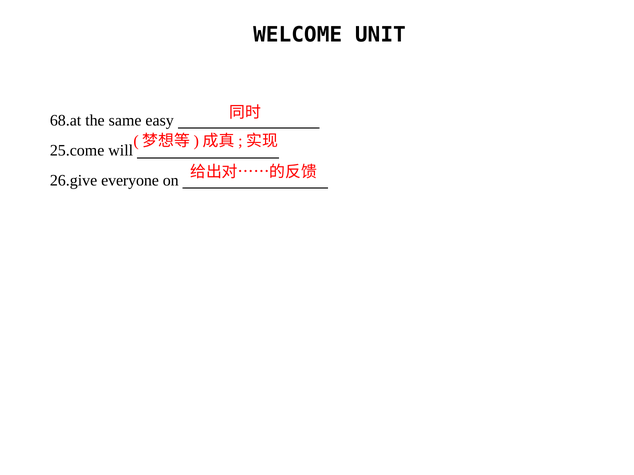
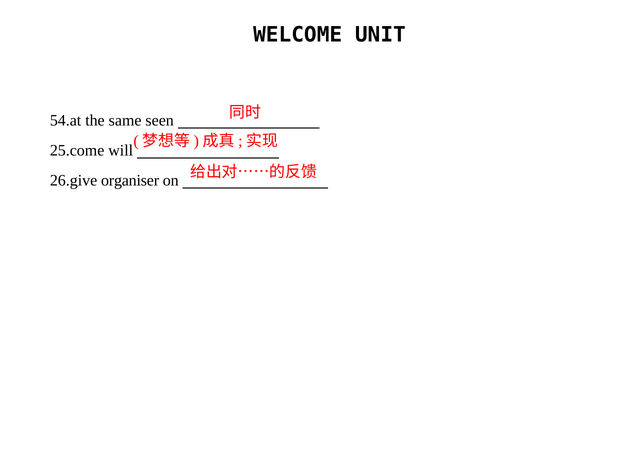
68.at: 68.at -> 54.at
easy: easy -> seen
everyone: everyone -> organiser
